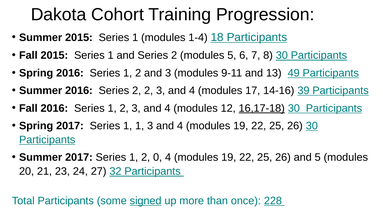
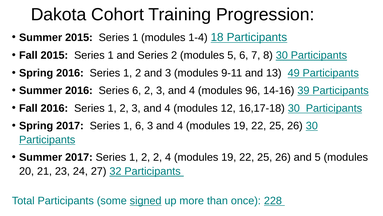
2016 Series 2: 2 -> 6
17: 17 -> 96
16,17-18 underline: present -> none
1 1: 1 -> 6
2 0: 0 -> 2
